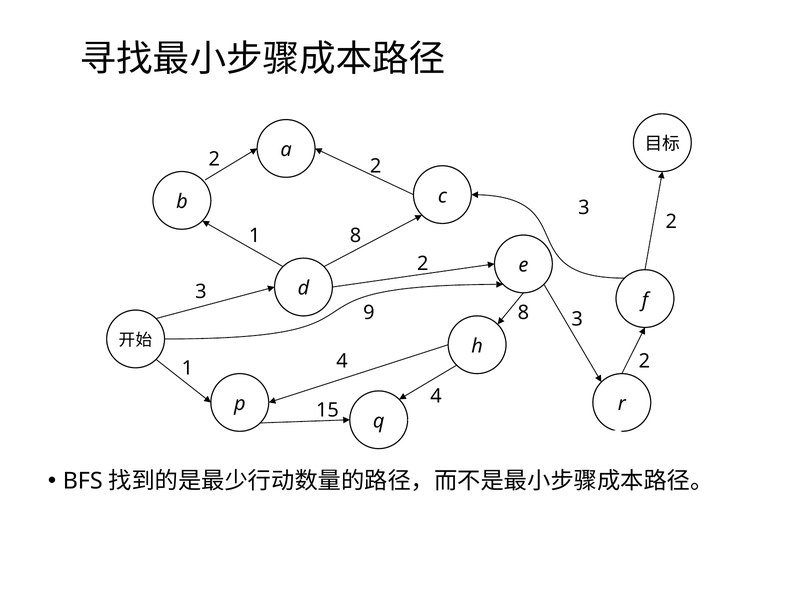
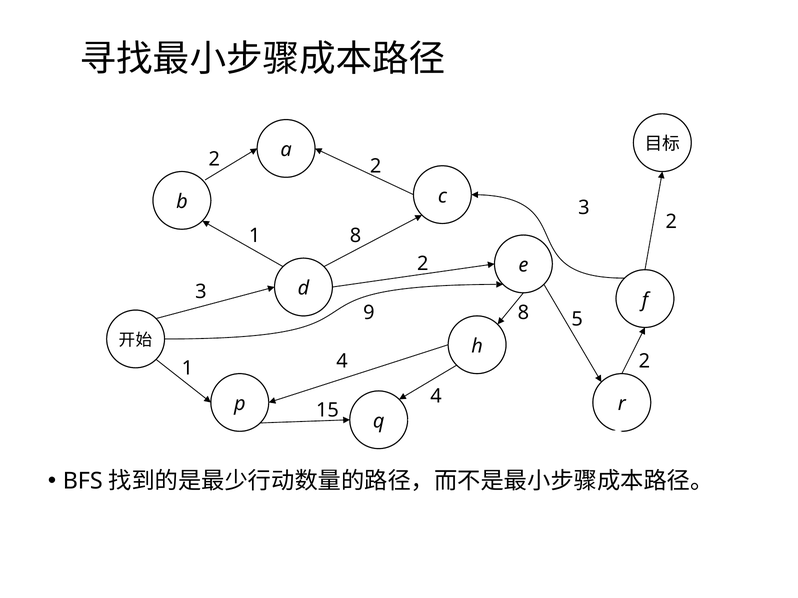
9 3: 3 -> 5
